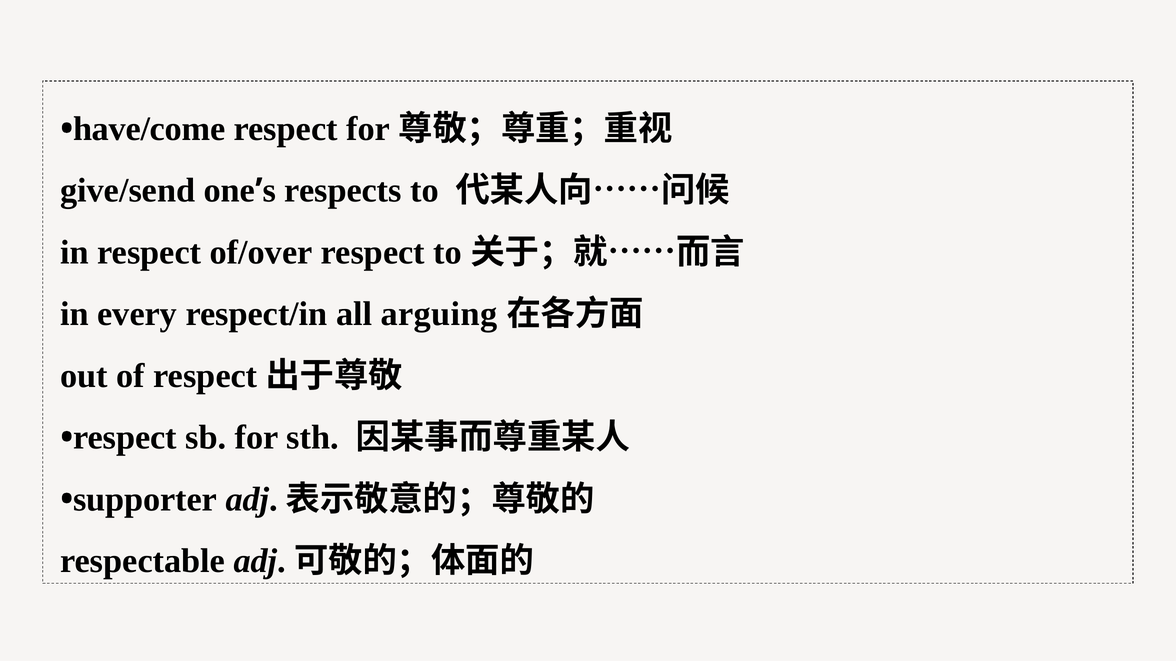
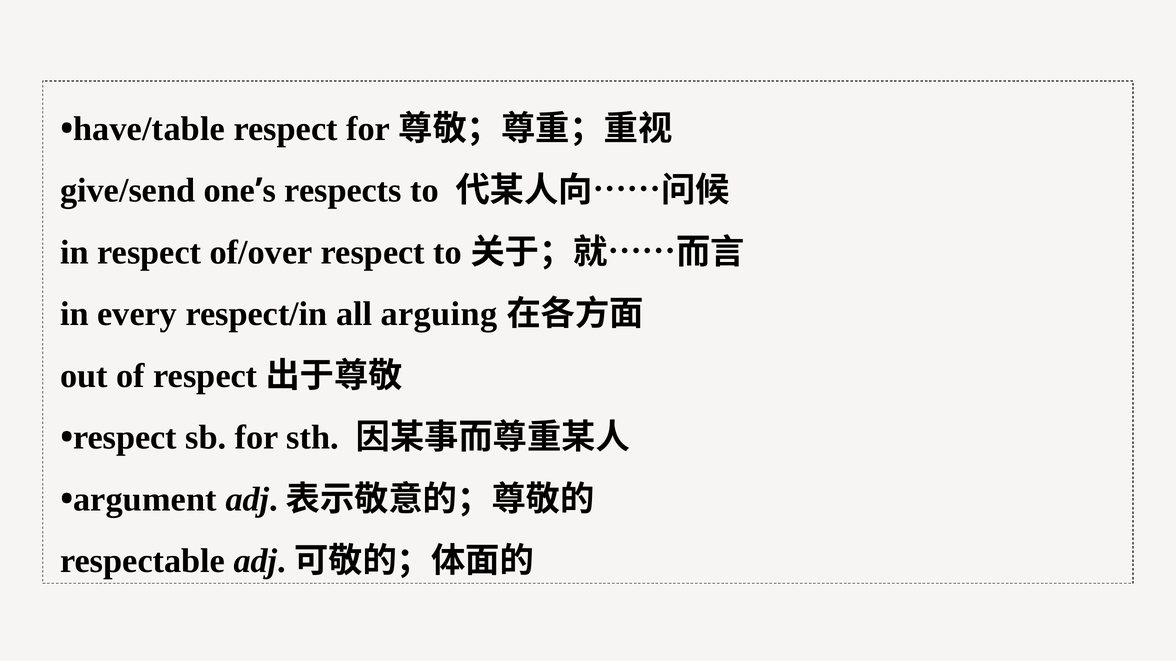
have/come: have/come -> have/table
supporter: supporter -> argument
